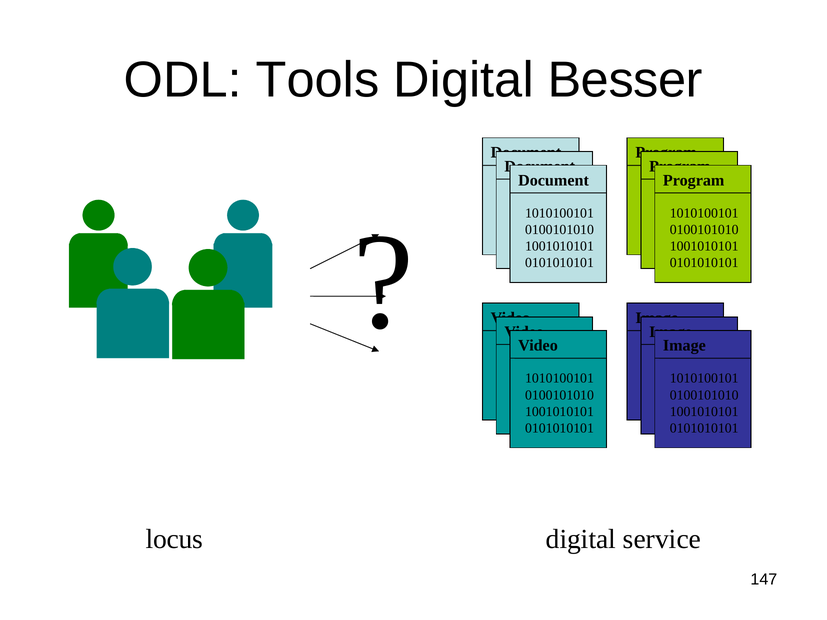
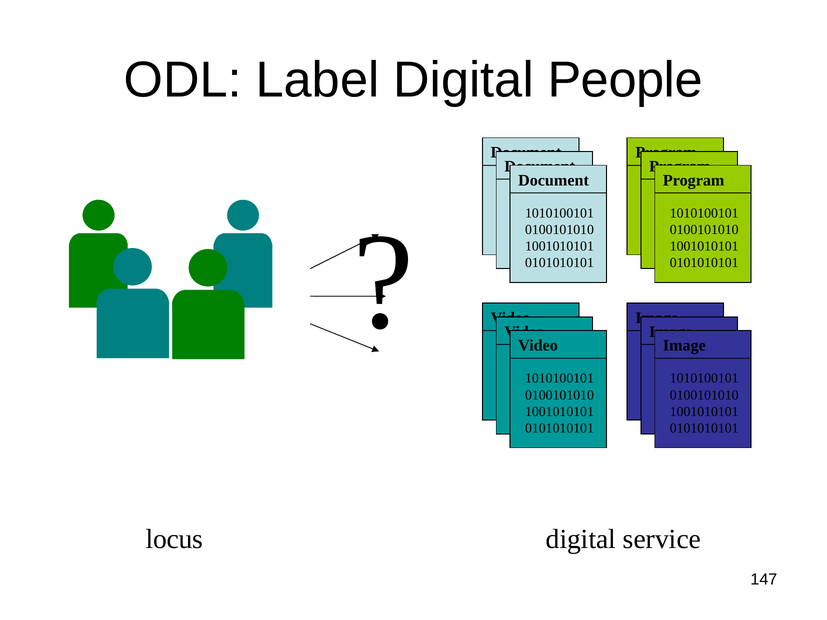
Tools: Tools -> Label
Besser: Besser -> People
